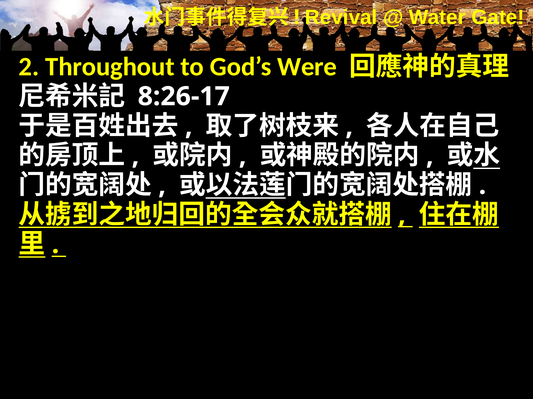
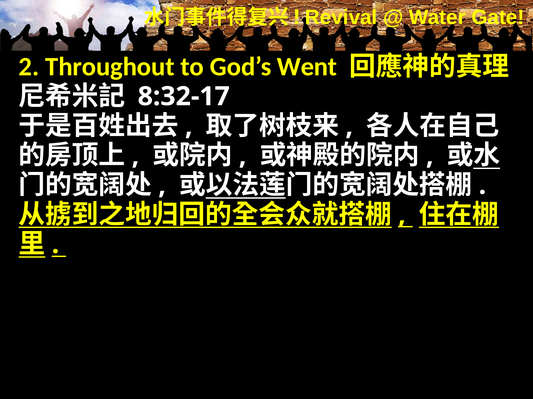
Were: Were -> Went
8:26-17: 8:26-17 -> 8:32-17
